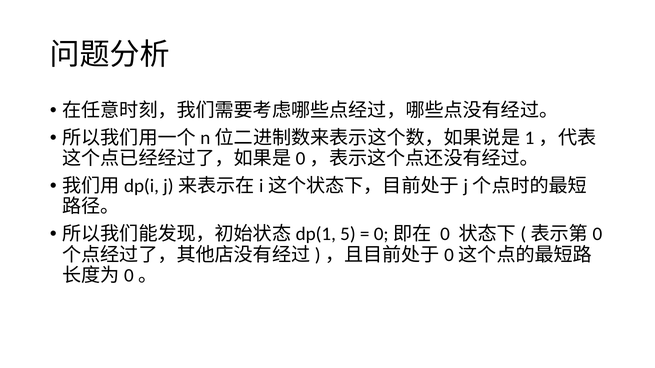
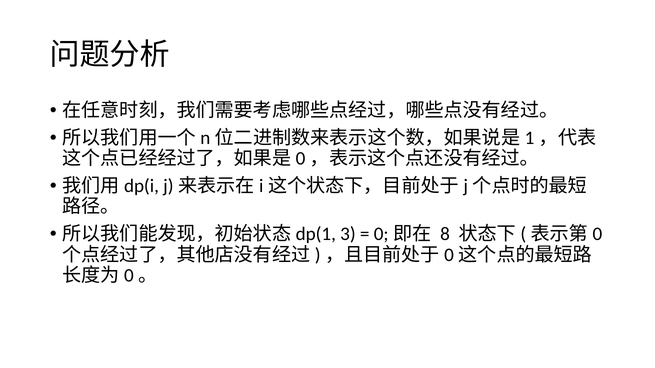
5: 5 -> 3
0: 0 -> 8
